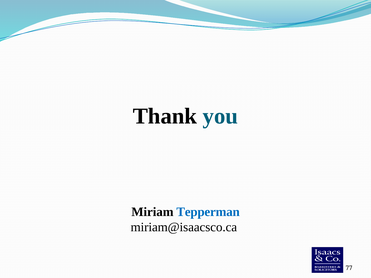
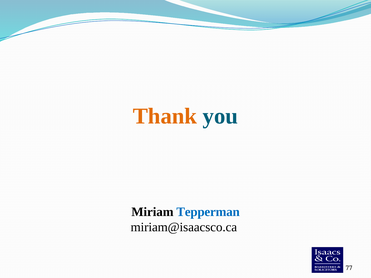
Thank colour: black -> orange
